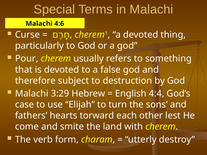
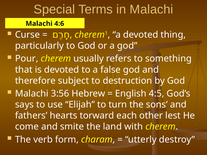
3:29: 3:29 -> 3:56
4:4: 4:4 -> 4:5
case: case -> says
